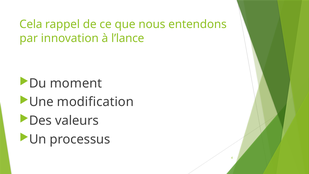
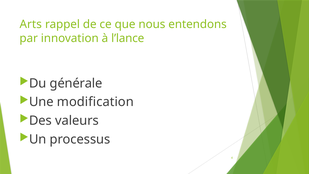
Cela: Cela -> Arts
moment: moment -> générale
